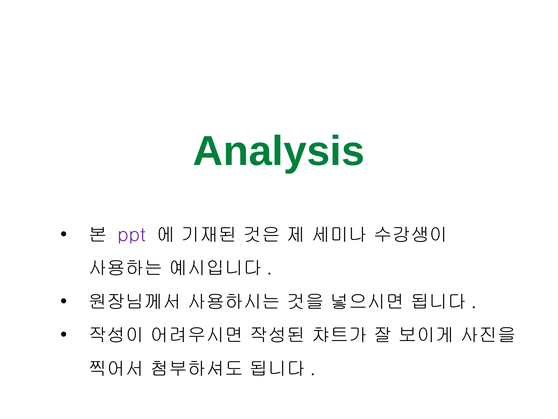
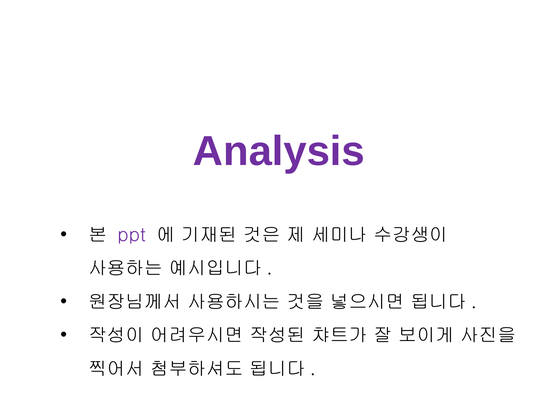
Analysis colour: green -> purple
